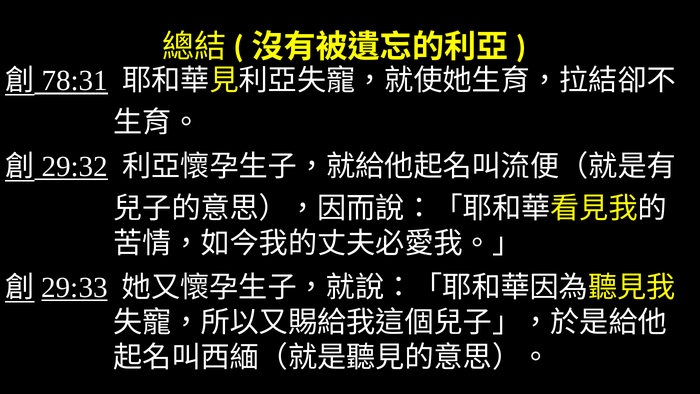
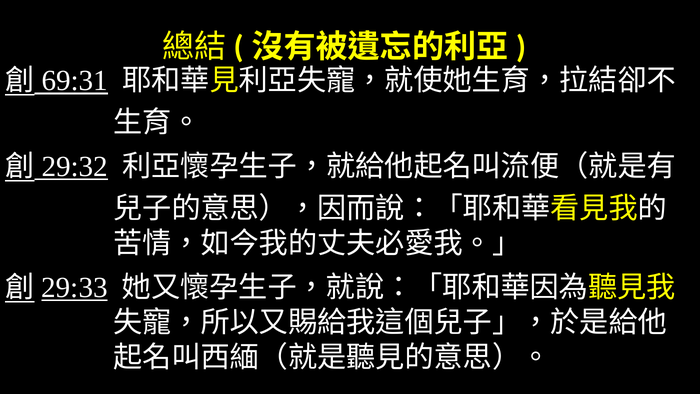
78:31: 78:31 -> 69:31
